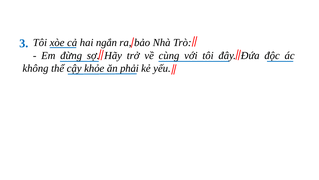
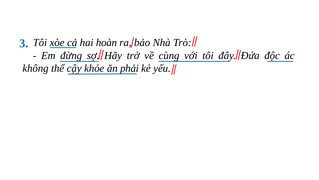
ngắn: ngắn -> hoàn
